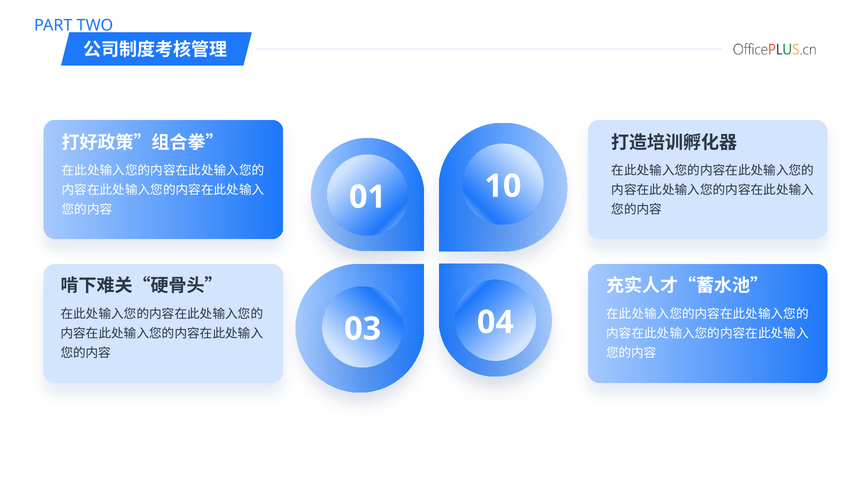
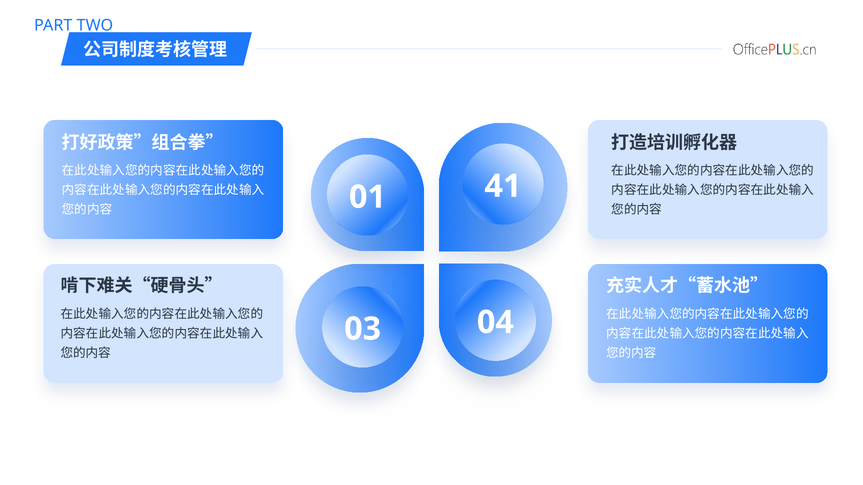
10: 10 -> 41
